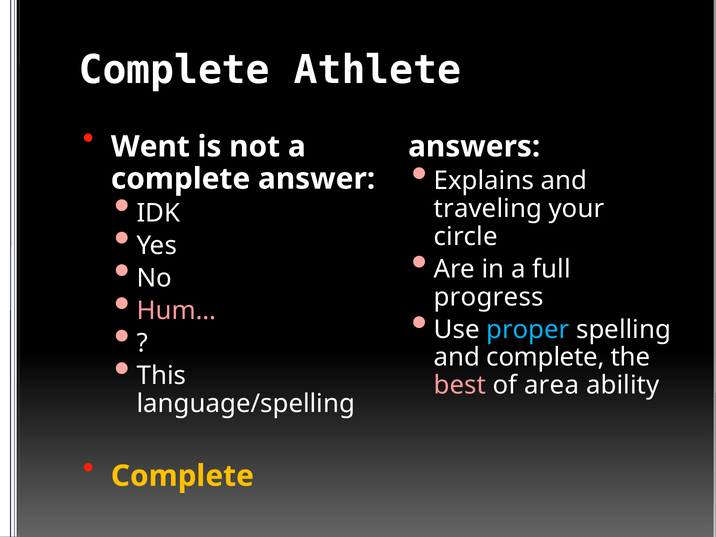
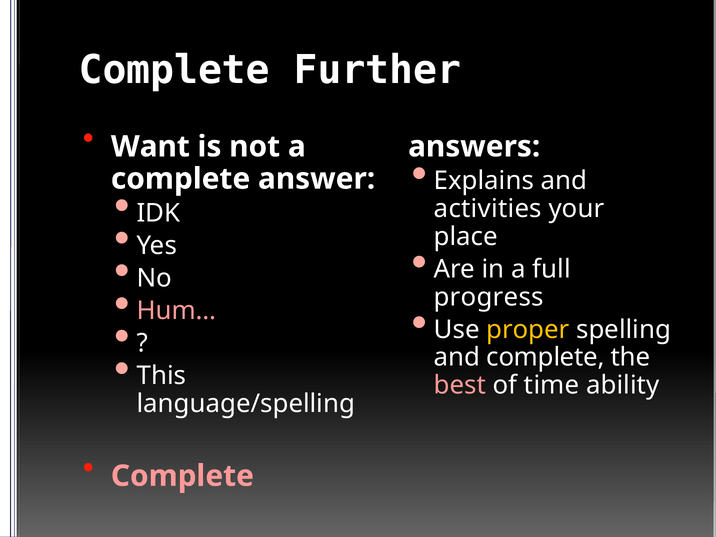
Athlete: Athlete -> Further
Went: Went -> Want
traveling: traveling -> activities
circle: circle -> place
proper colour: light blue -> yellow
area: area -> time
Complete at (182, 476) colour: yellow -> pink
